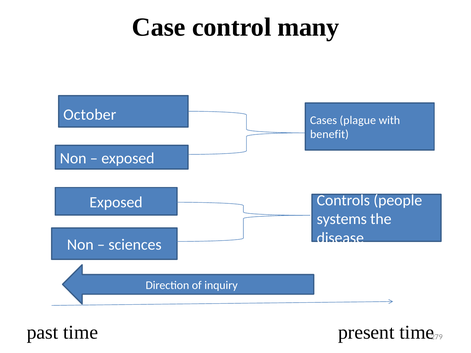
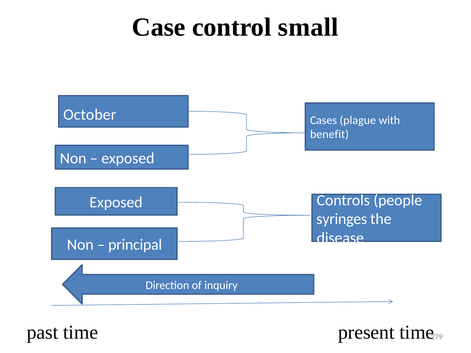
many: many -> small
systems: systems -> syringes
sciences: sciences -> principal
